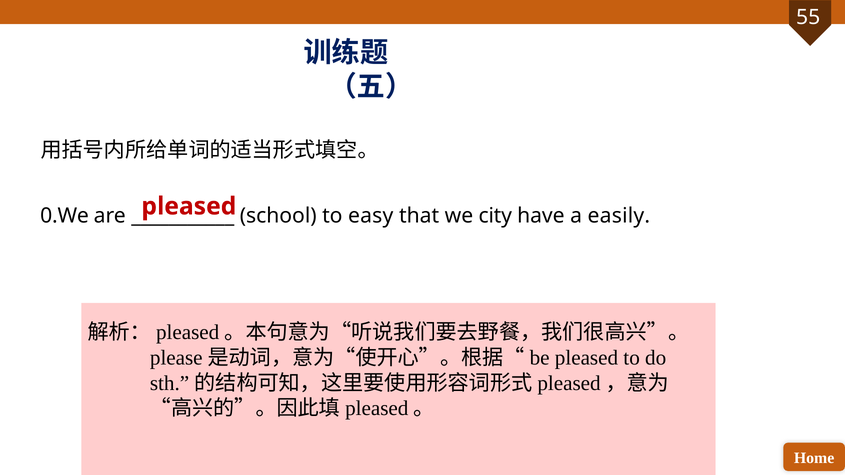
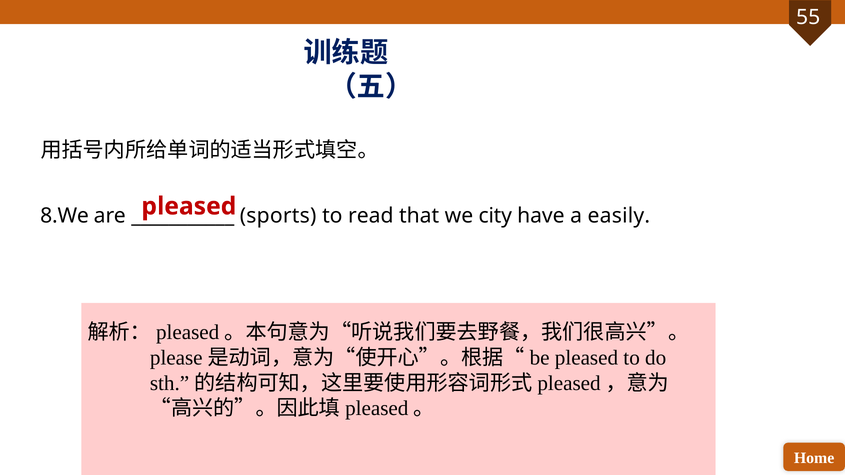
0.We: 0.We -> 8.We
school: school -> sports
easy: easy -> read
